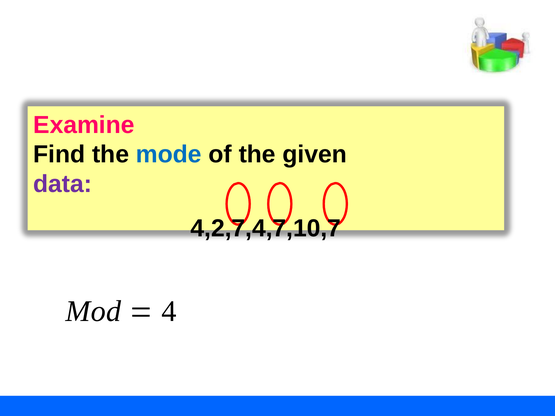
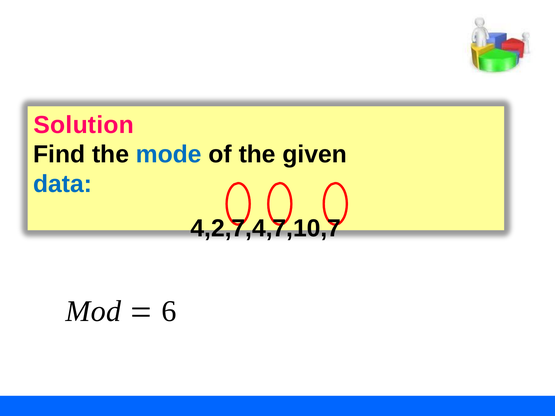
Examine: Examine -> Solution
data colour: purple -> blue
4: 4 -> 6
